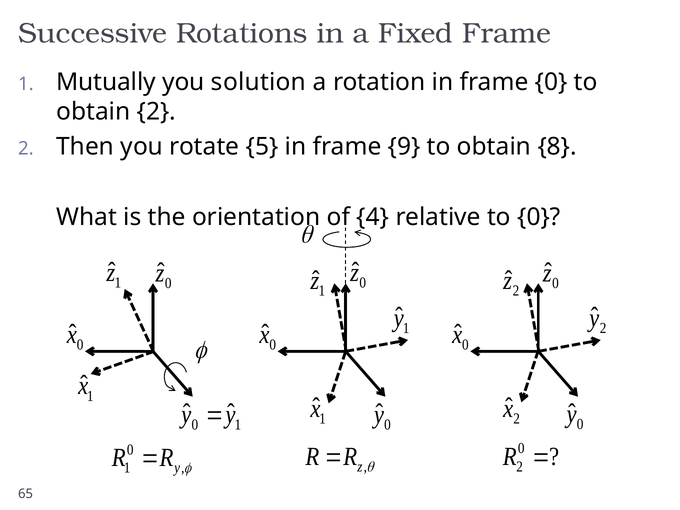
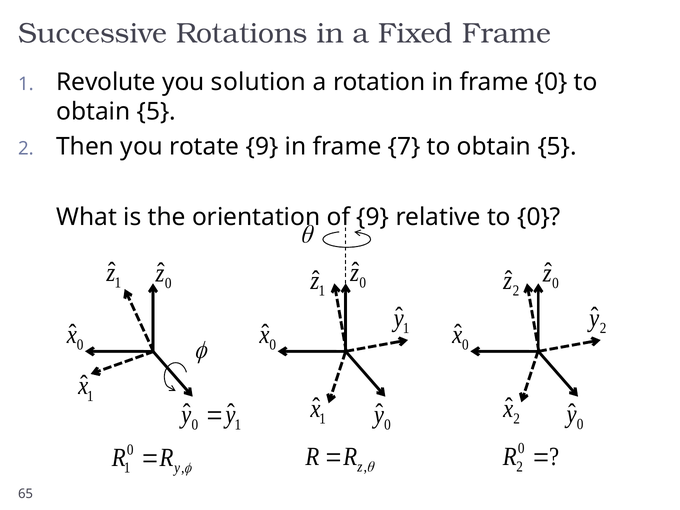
Mutually: Mutually -> Revolute
2 at (156, 112): 2 -> 5
rotate 5: 5 -> 9
9: 9 -> 7
8 at (557, 147): 8 -> 5
of 4: 4 -> 9
